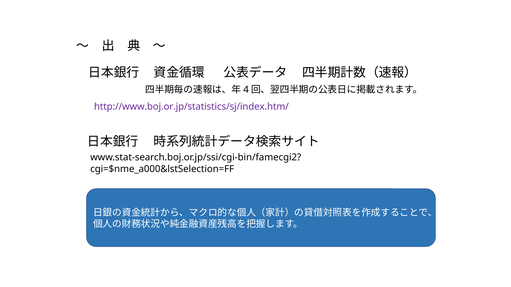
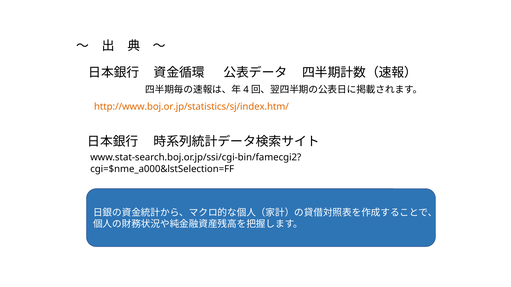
http://www.boj.or.jp/statistics/sj/index.htm/ colour: purple -> orange
